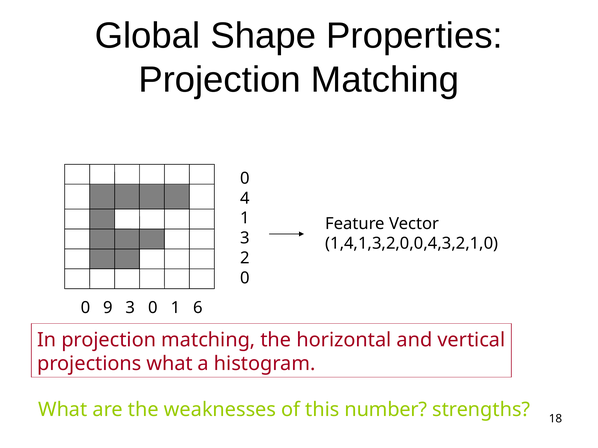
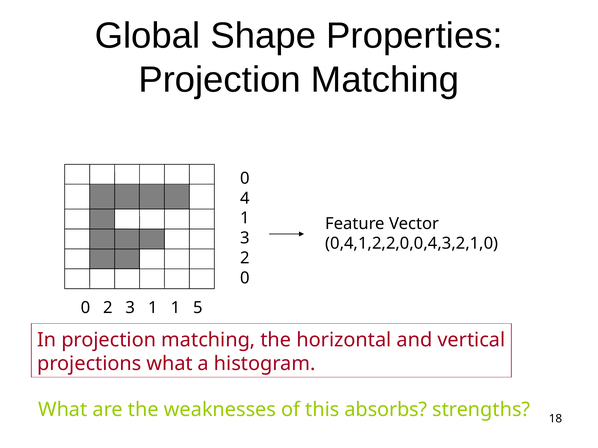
1,4,1,3,2,0,0,4,3,2,1,0: 1,4,1,3,2,0,0,4,3,2,1,0 -> 0,4,1,2,2,0,0,4,3,2,1,0
0 9: 9 -> 2
3 0: 0 -> 1
6: 6 -> 5
number: number -> absorbs
